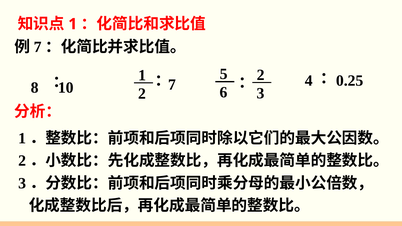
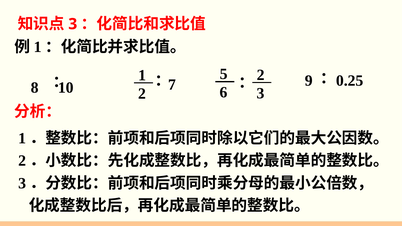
1 at (73, 24): 1 -> 3
7 at (38, 47): 7 -> 1
4: 4 -> 9
